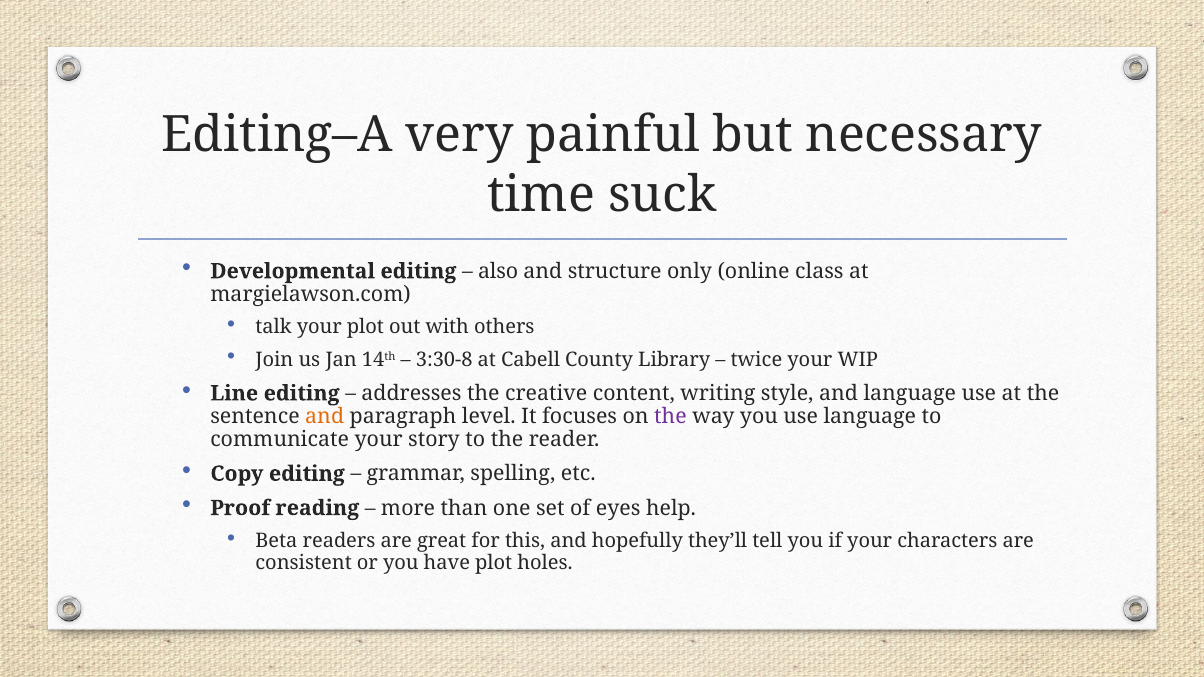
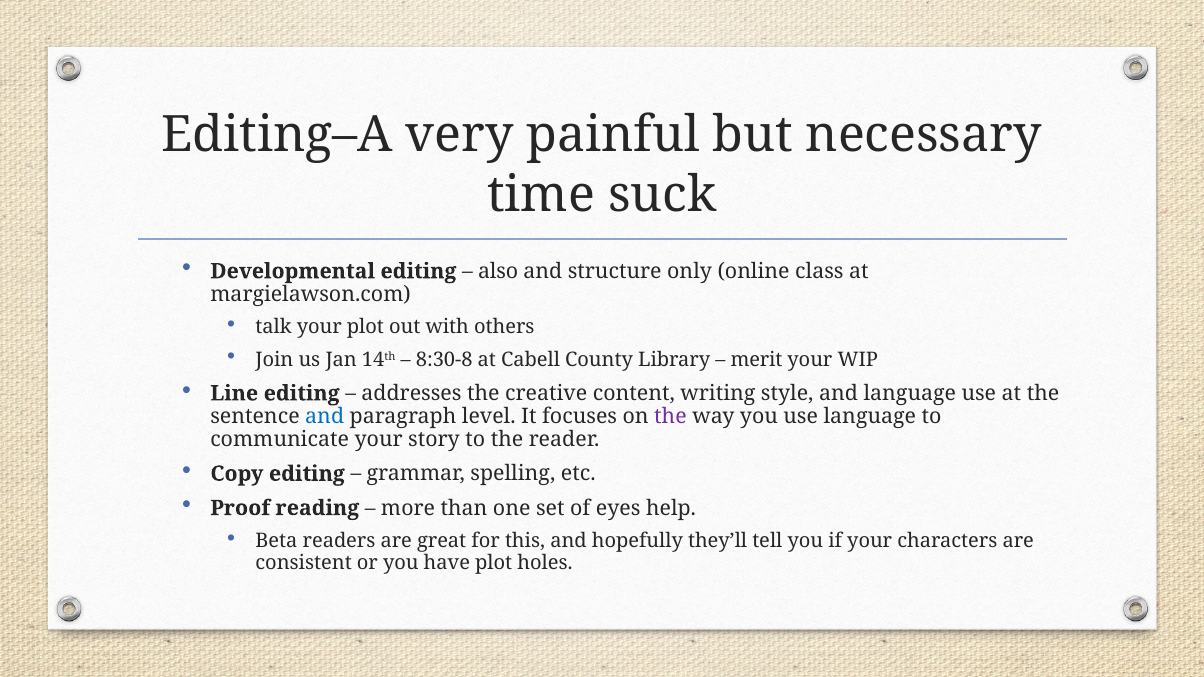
3:30-8: 3:30-8 -> 8:30-8
twice: twice -> merit
and at (325, 417) colour: orange -> blue
